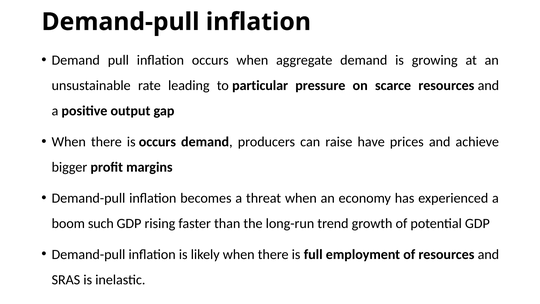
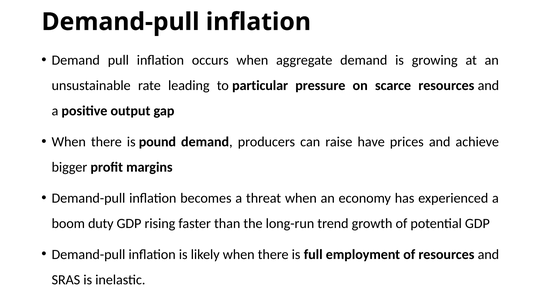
is occurs: occurs -> pound
such: such -> duty
